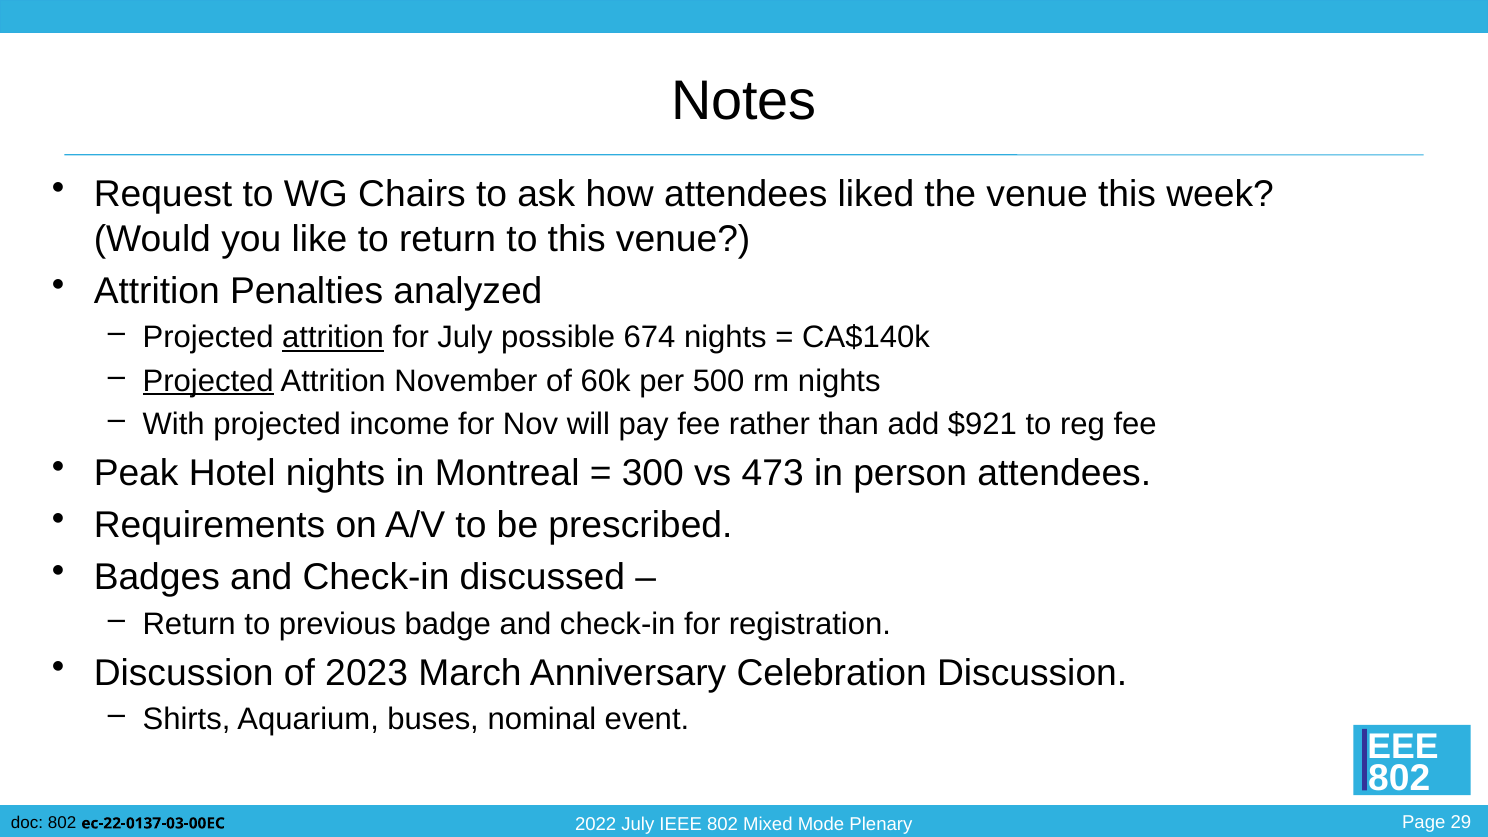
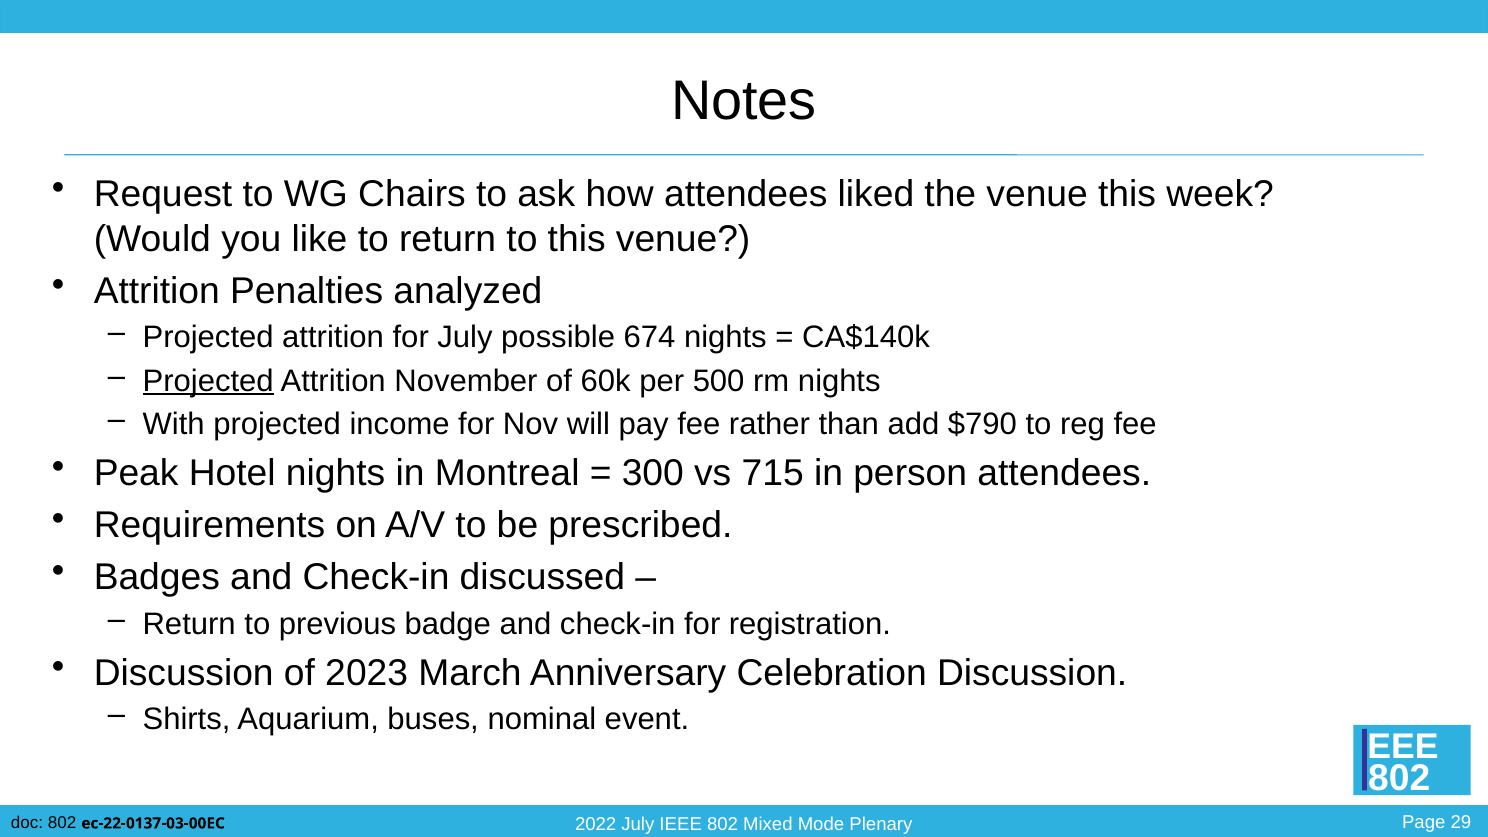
attrition at (333, 338) underline: present -> none
$921: $921 -> $790
473: 473 -> 715
